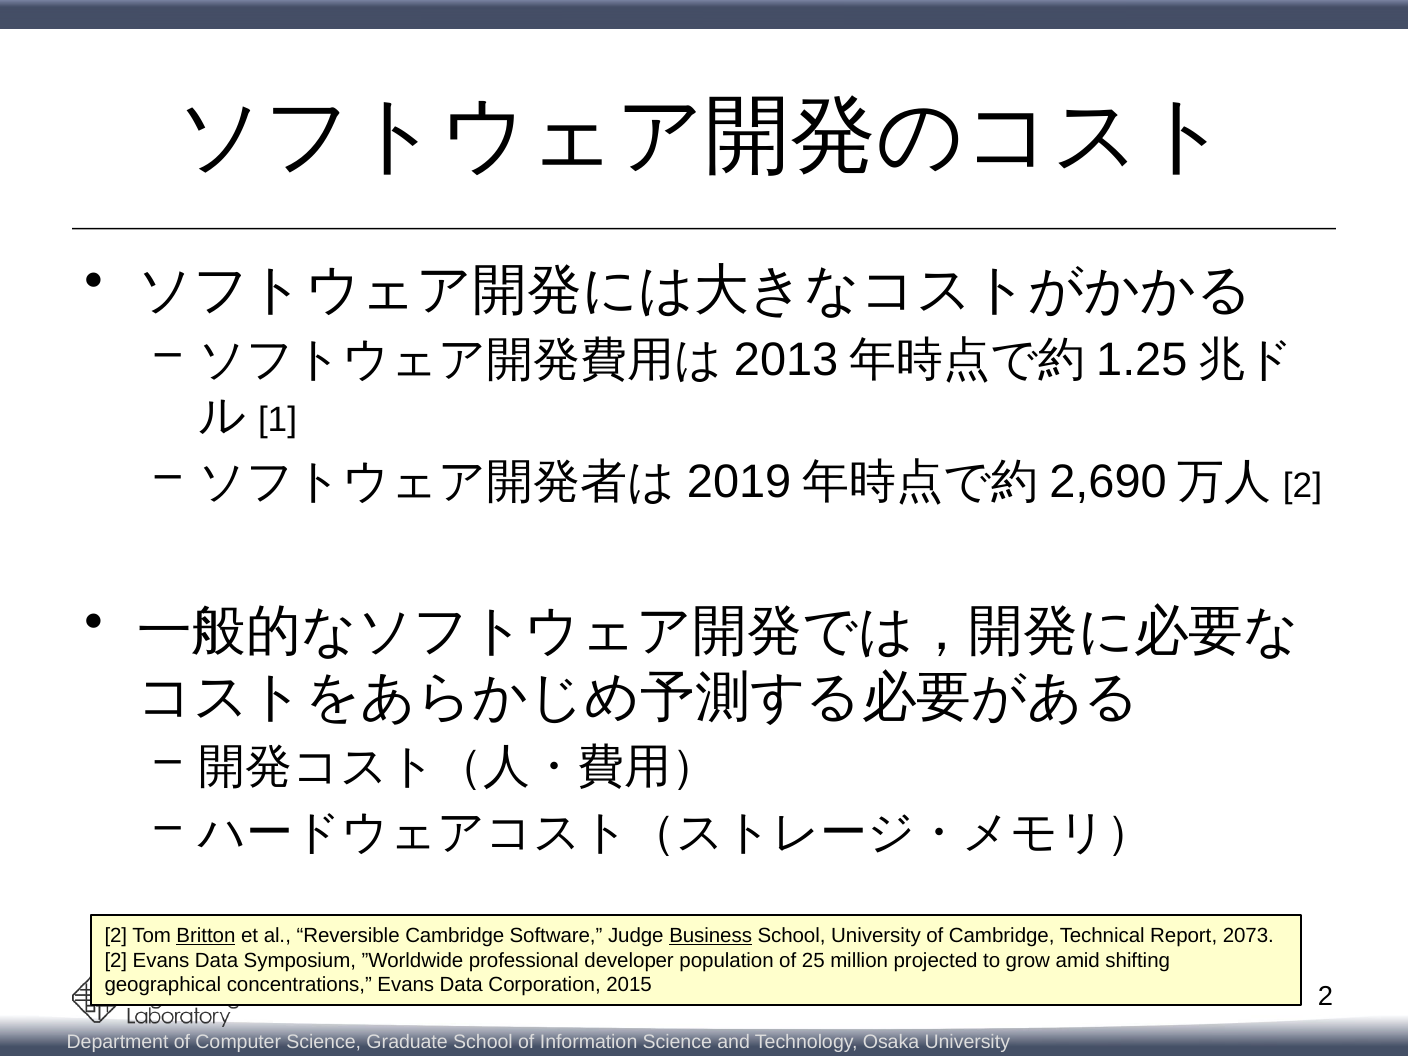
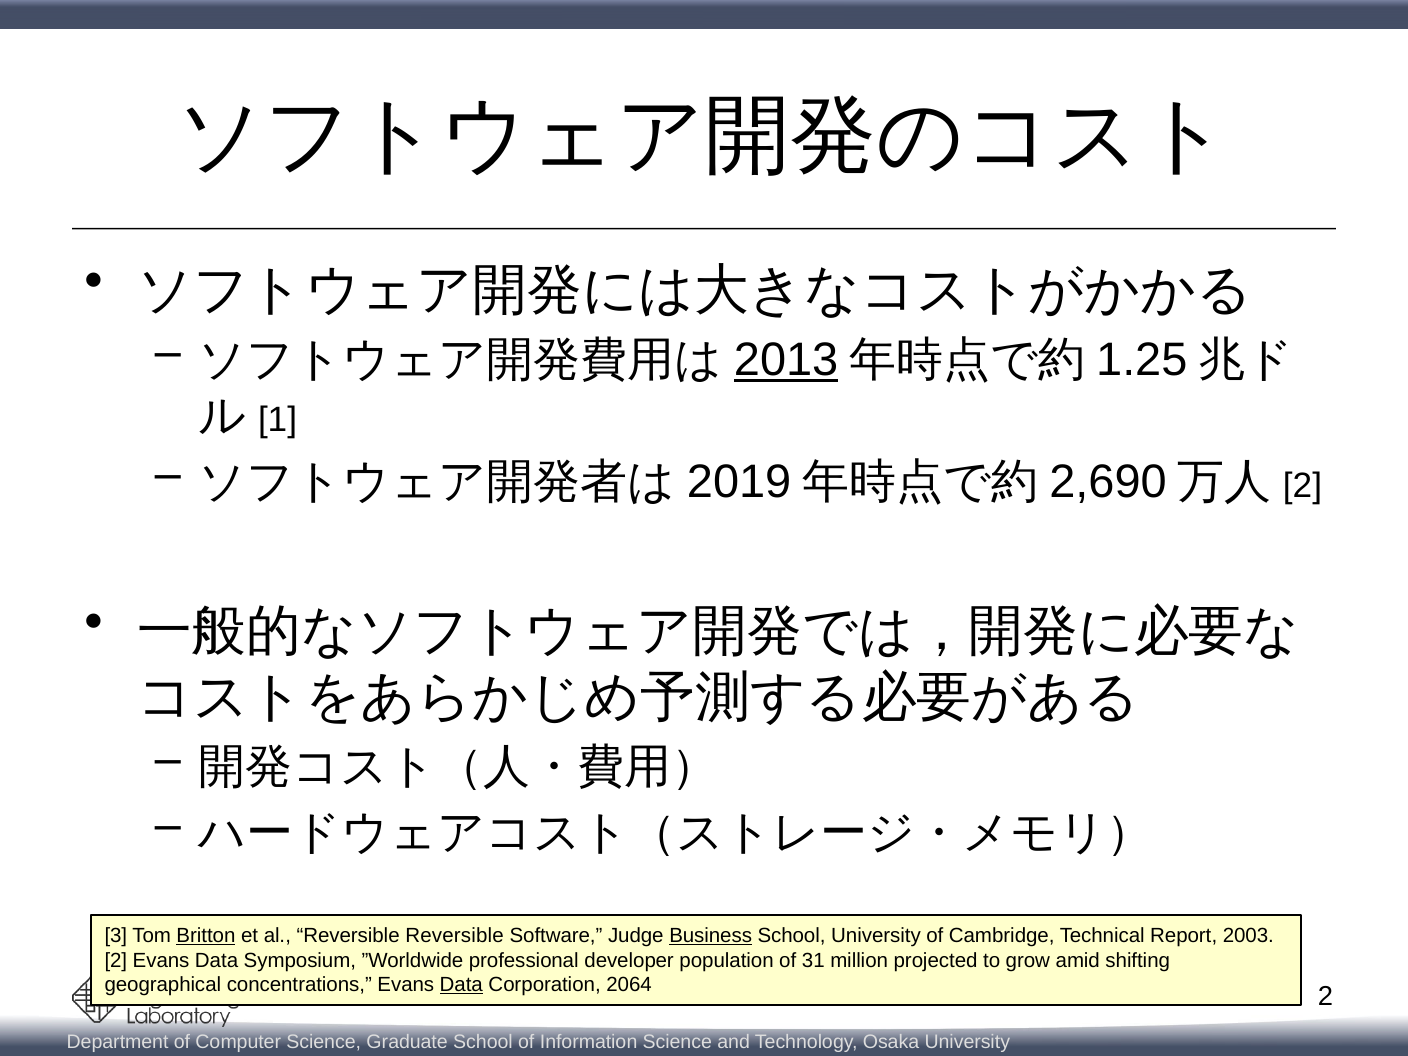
2013 underline: none -> present
2 at (116, 936): 2 -> 3
Reversible Cambridge: Cambridge -> Reversible
2073: 2073 -> 2003
25: 25 -> 31
Data at (461, 985) underline: none -> present
2015: 2015 -> 2064
